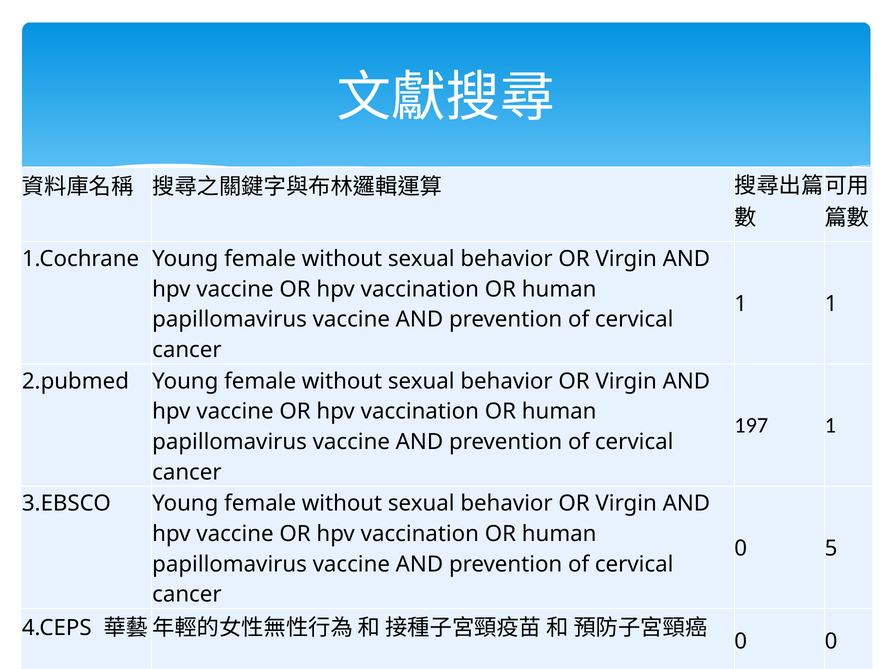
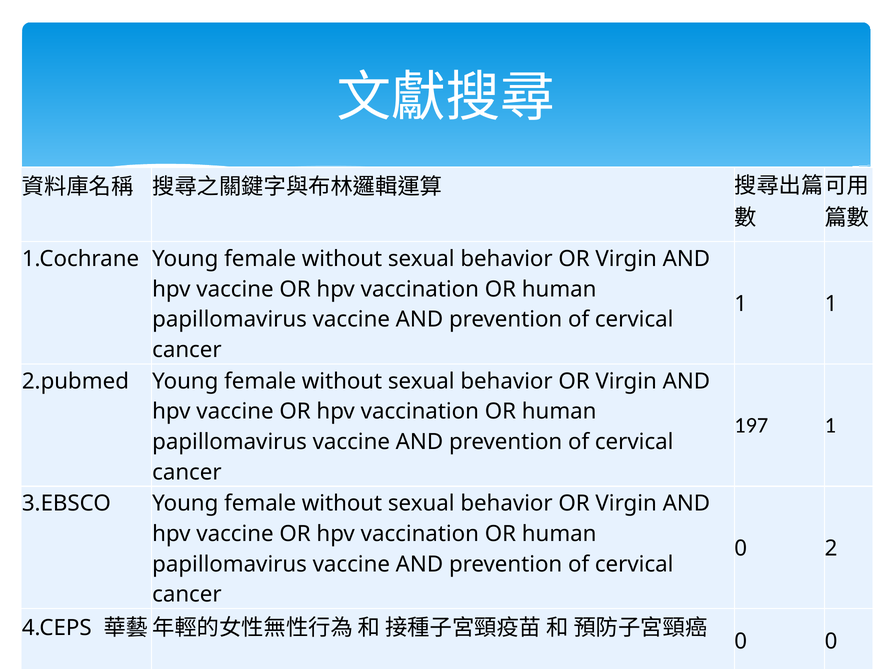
5: 5 -> 2
